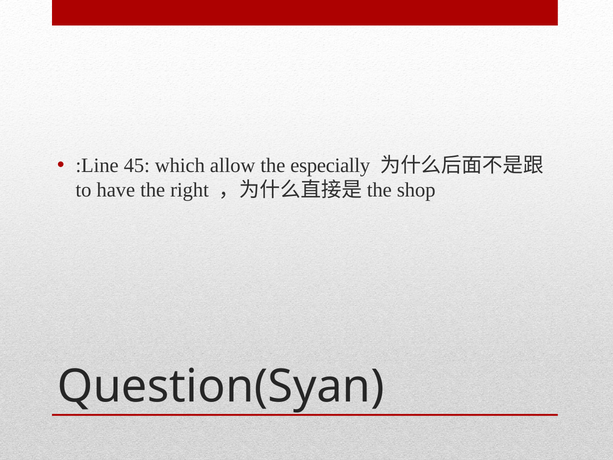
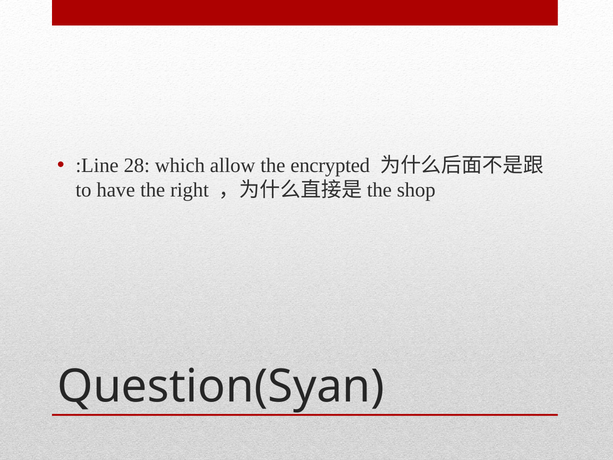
45: 45 -> 28
especially: especially -> encrypted
